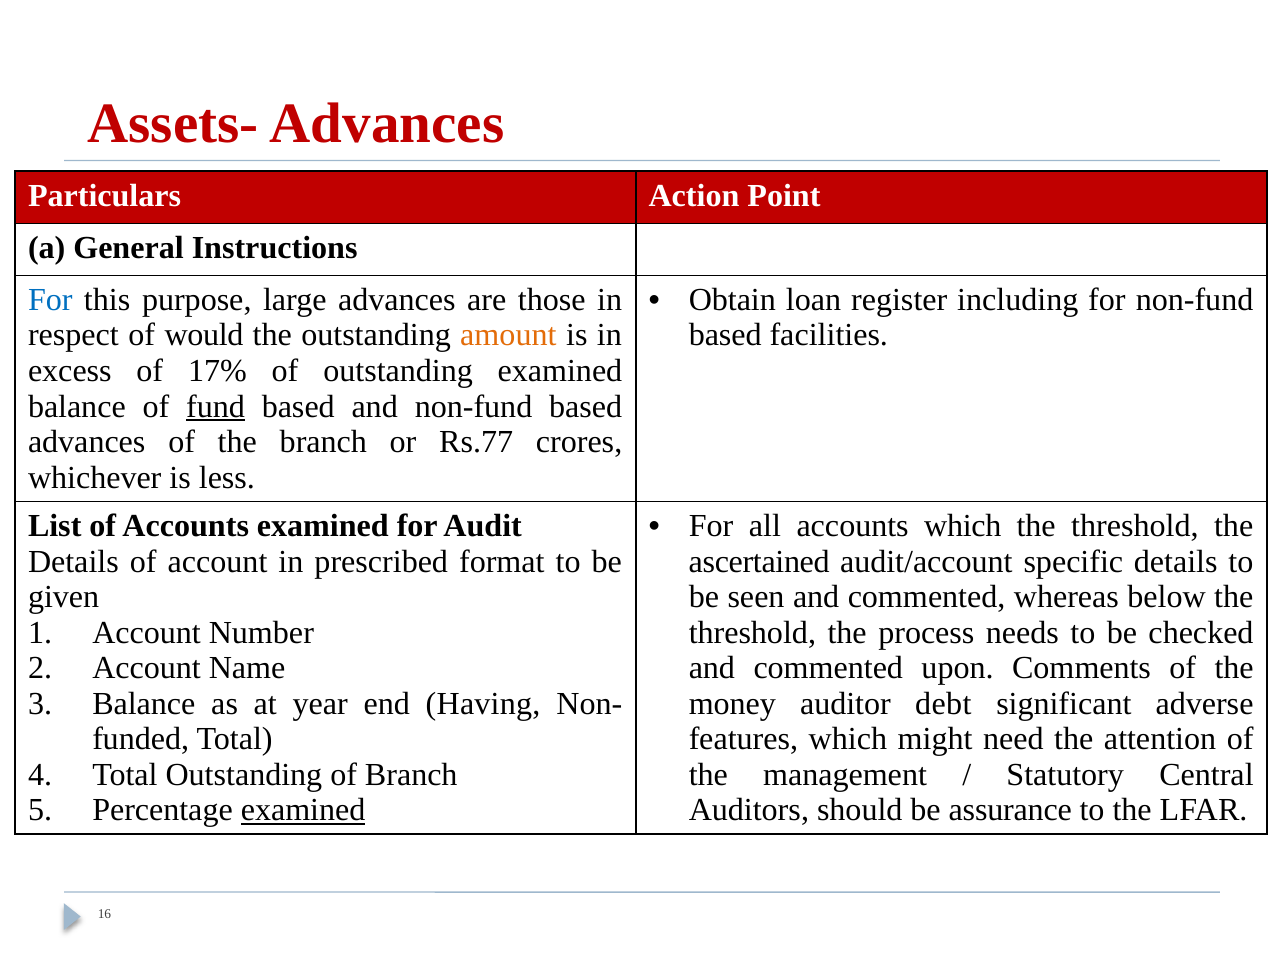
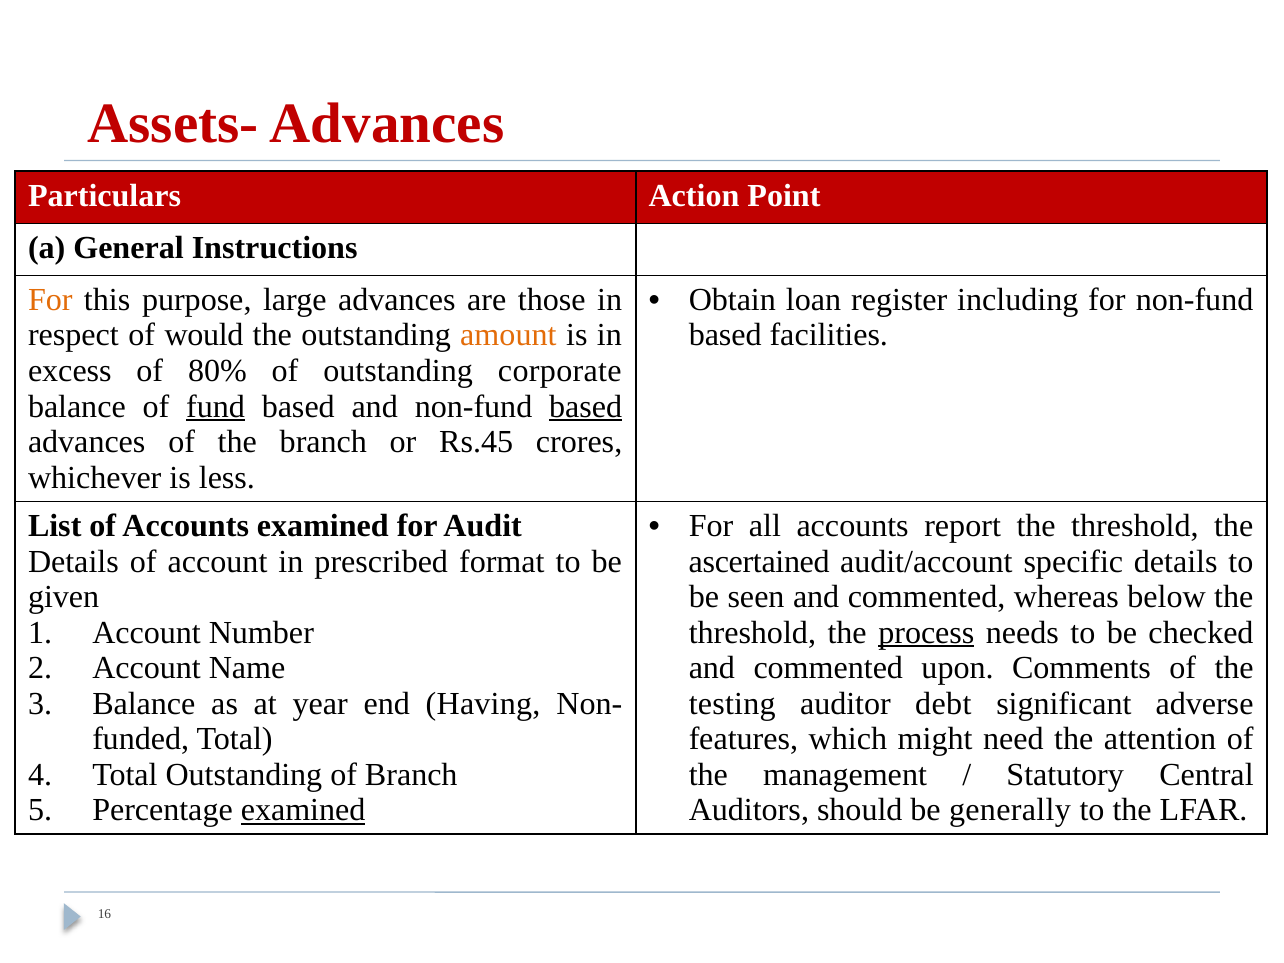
For at (50, 300) colour: blue -> orange
17%: 17% -> 80%
outstanding examined: examined -> corporate
based at (586, 406) underline: none -> present
Rs.77: Rs.77 -> Rs.45
accounts which: which -> report
process underline: none -> present
money: money -> testing
assurance: assurance -> generally
